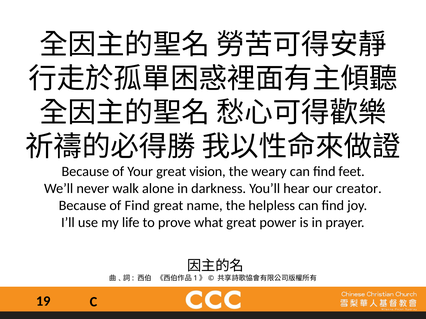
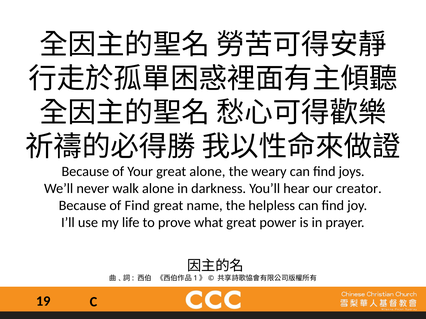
great vision: vision -> alone
feet: feet -> joys
